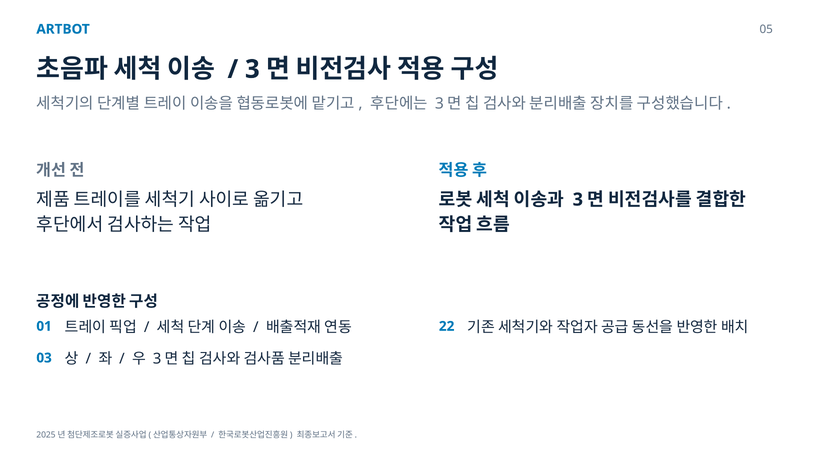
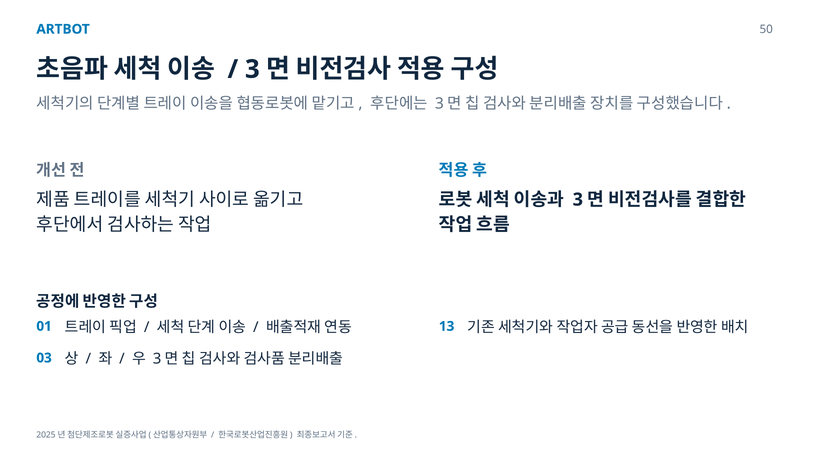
05: 05 -> 50
22: 22 -> 13
